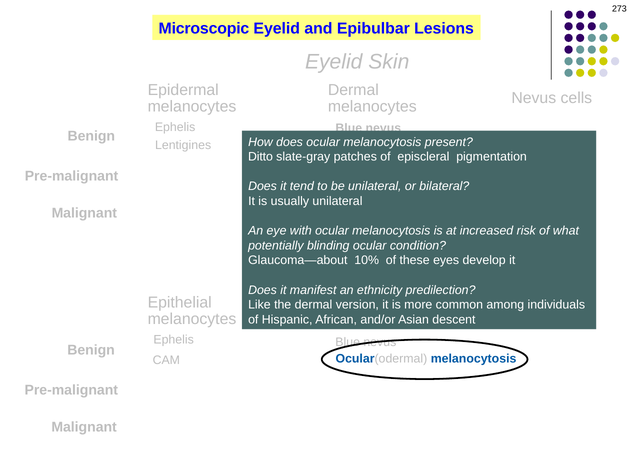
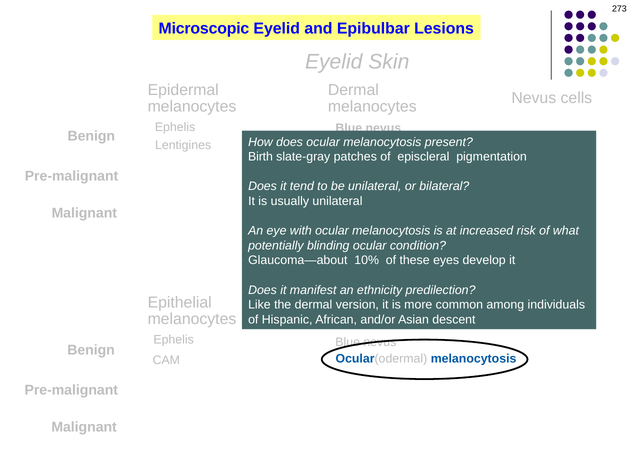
Ditto: Ditto -> Birth
